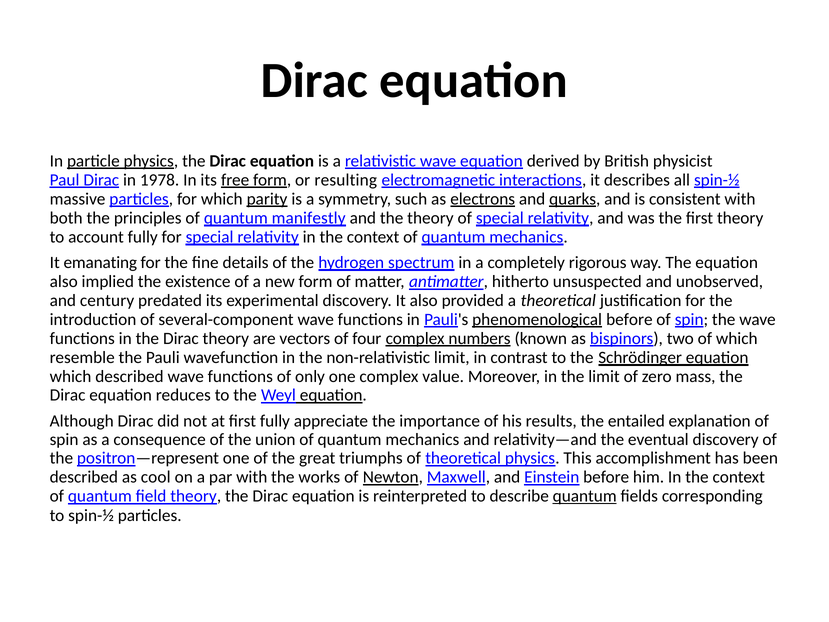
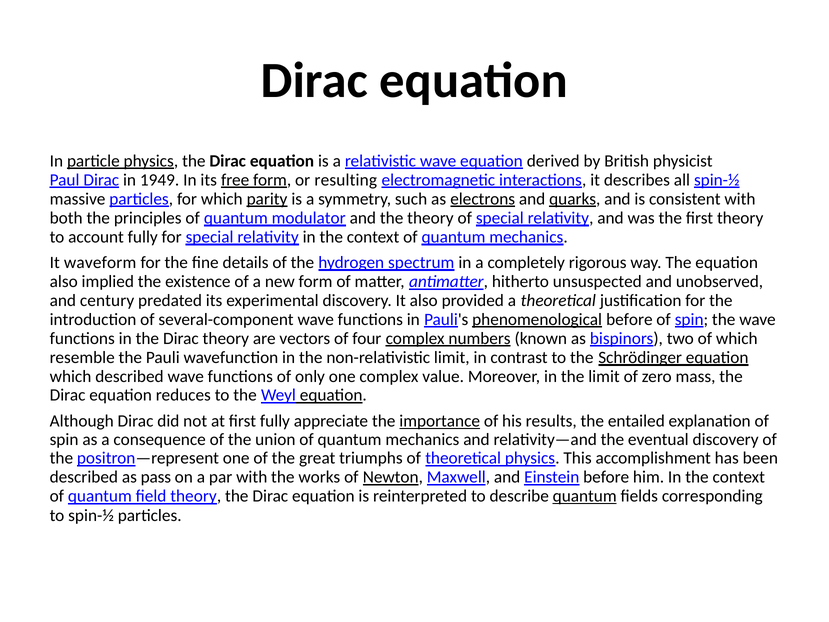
1978: 1978 -> 1949
manifestly: manifestly -> modulator
emanating: emanating -> waveform
importance underline: none -> present
cool: cool -> pass
